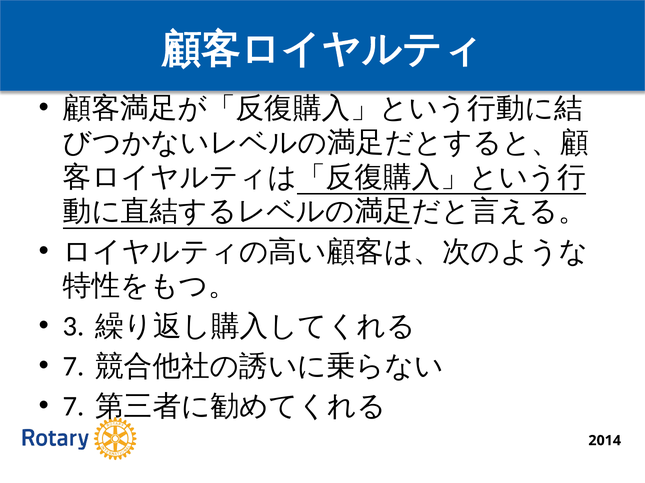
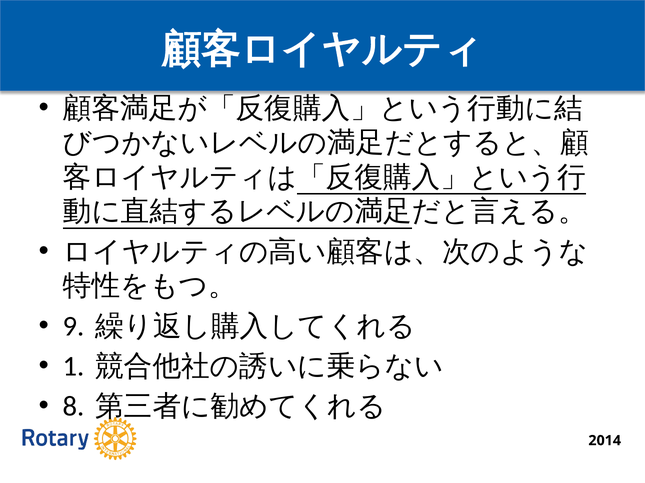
3: 3 -> 9
7 at (74, 367): 7 -> 1
7 at (74, 407): 7 -> 8
